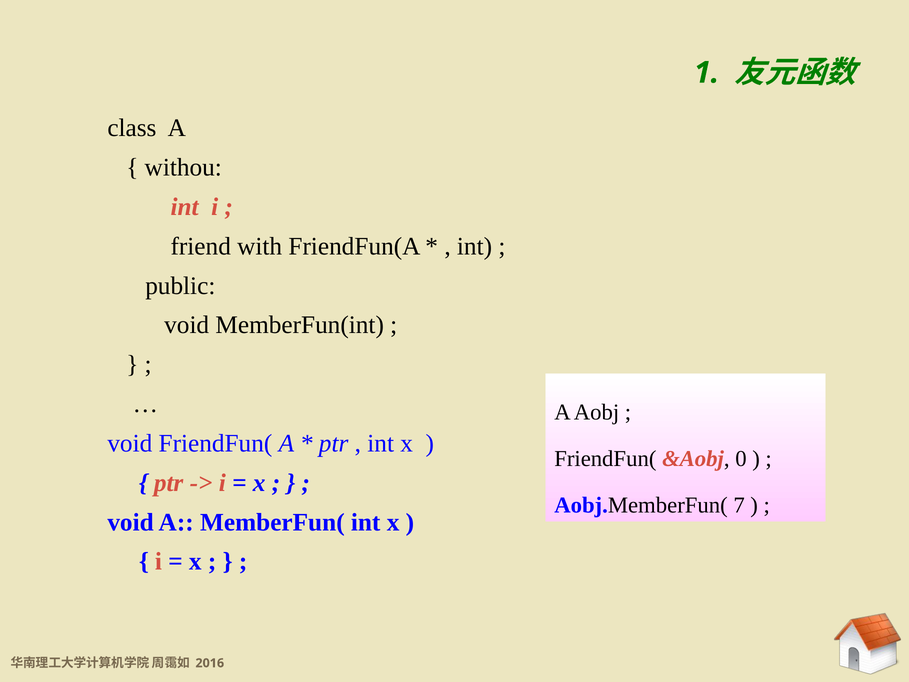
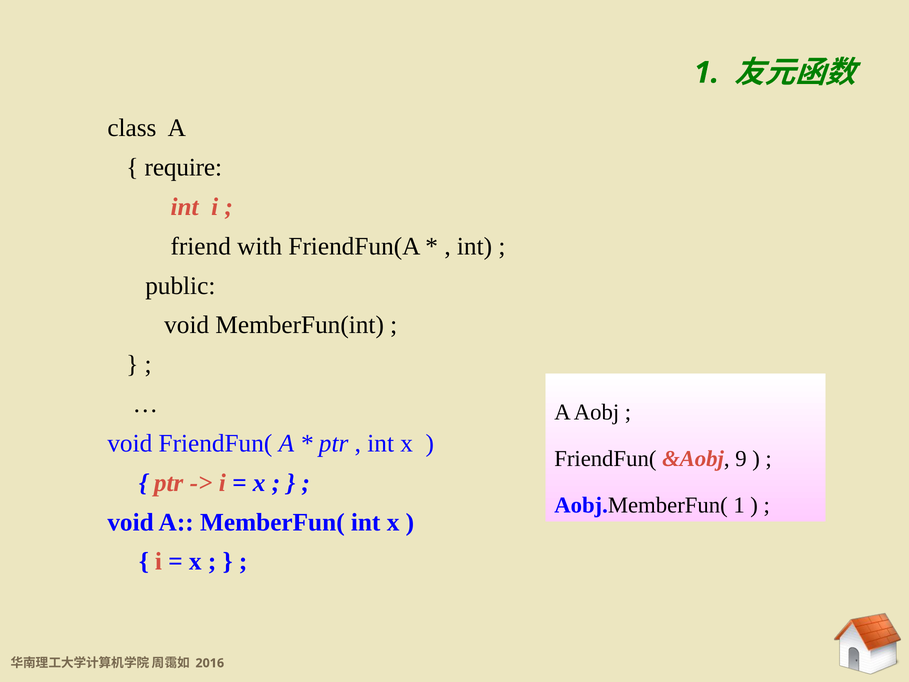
withou: withou -> require
0: 0 -> 9
Aobj.MemberFun( 7: 7 -> 1
